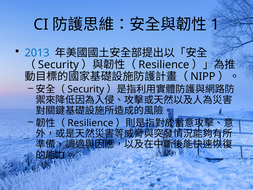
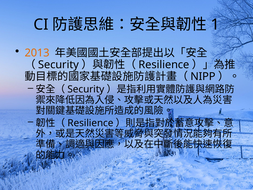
2013 colour: blue -> orange
